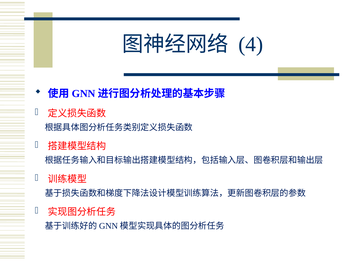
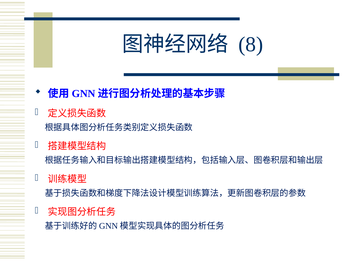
4: 4 -> 8
